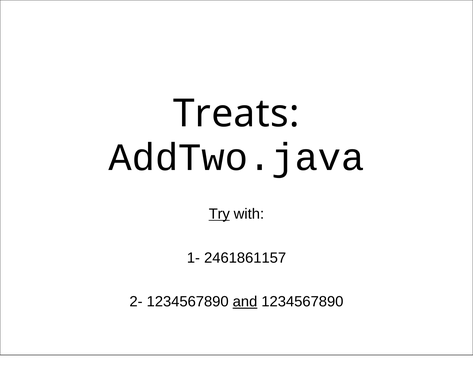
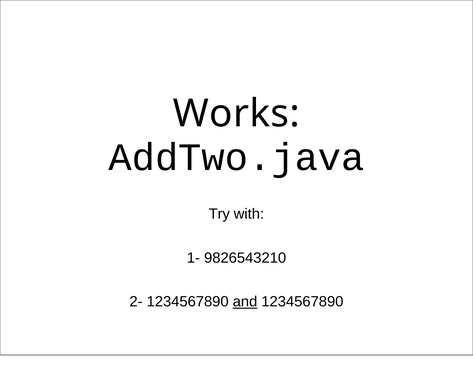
Treats: Treats -> Works
Try underline: present -> none
2461861157: 2461861157 -> 9826543210
